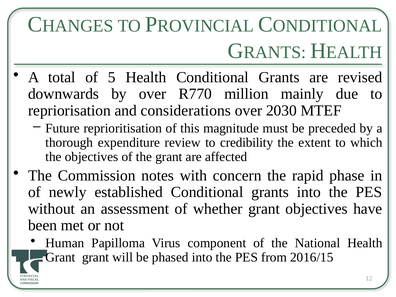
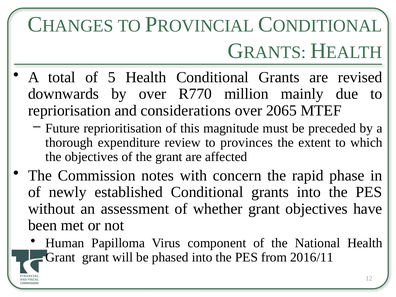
2030: 2030 -> 2065
credibility: credibility -> provinces
2016/15: 2016/15 -> 2016/11
